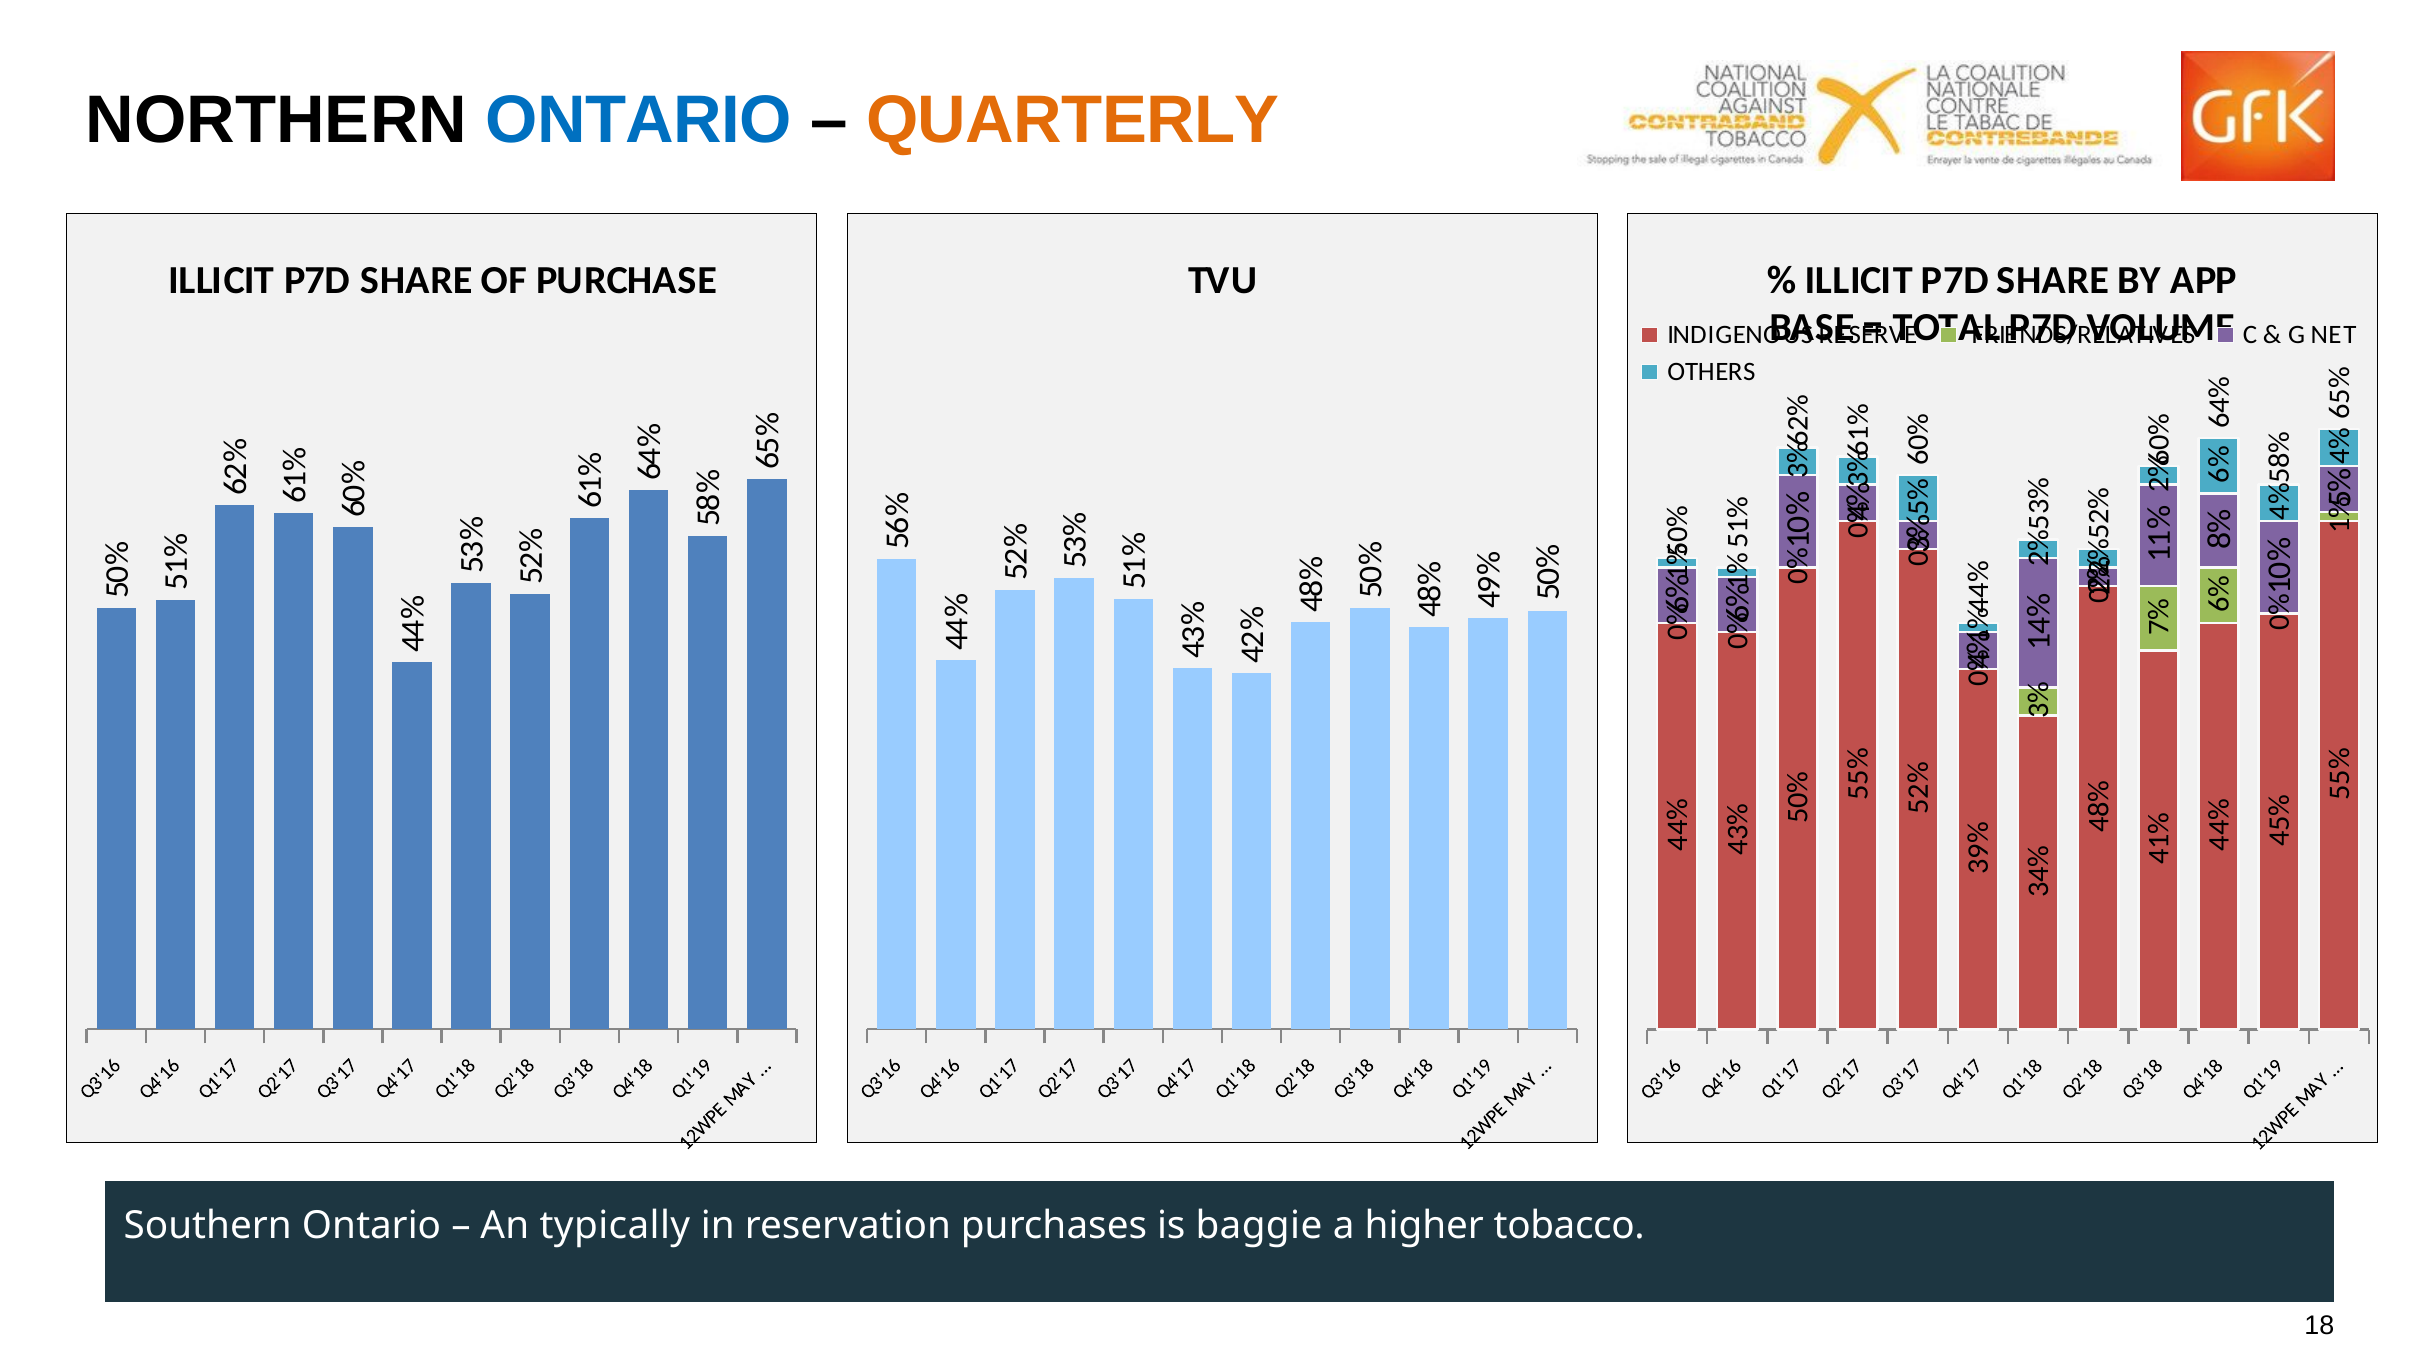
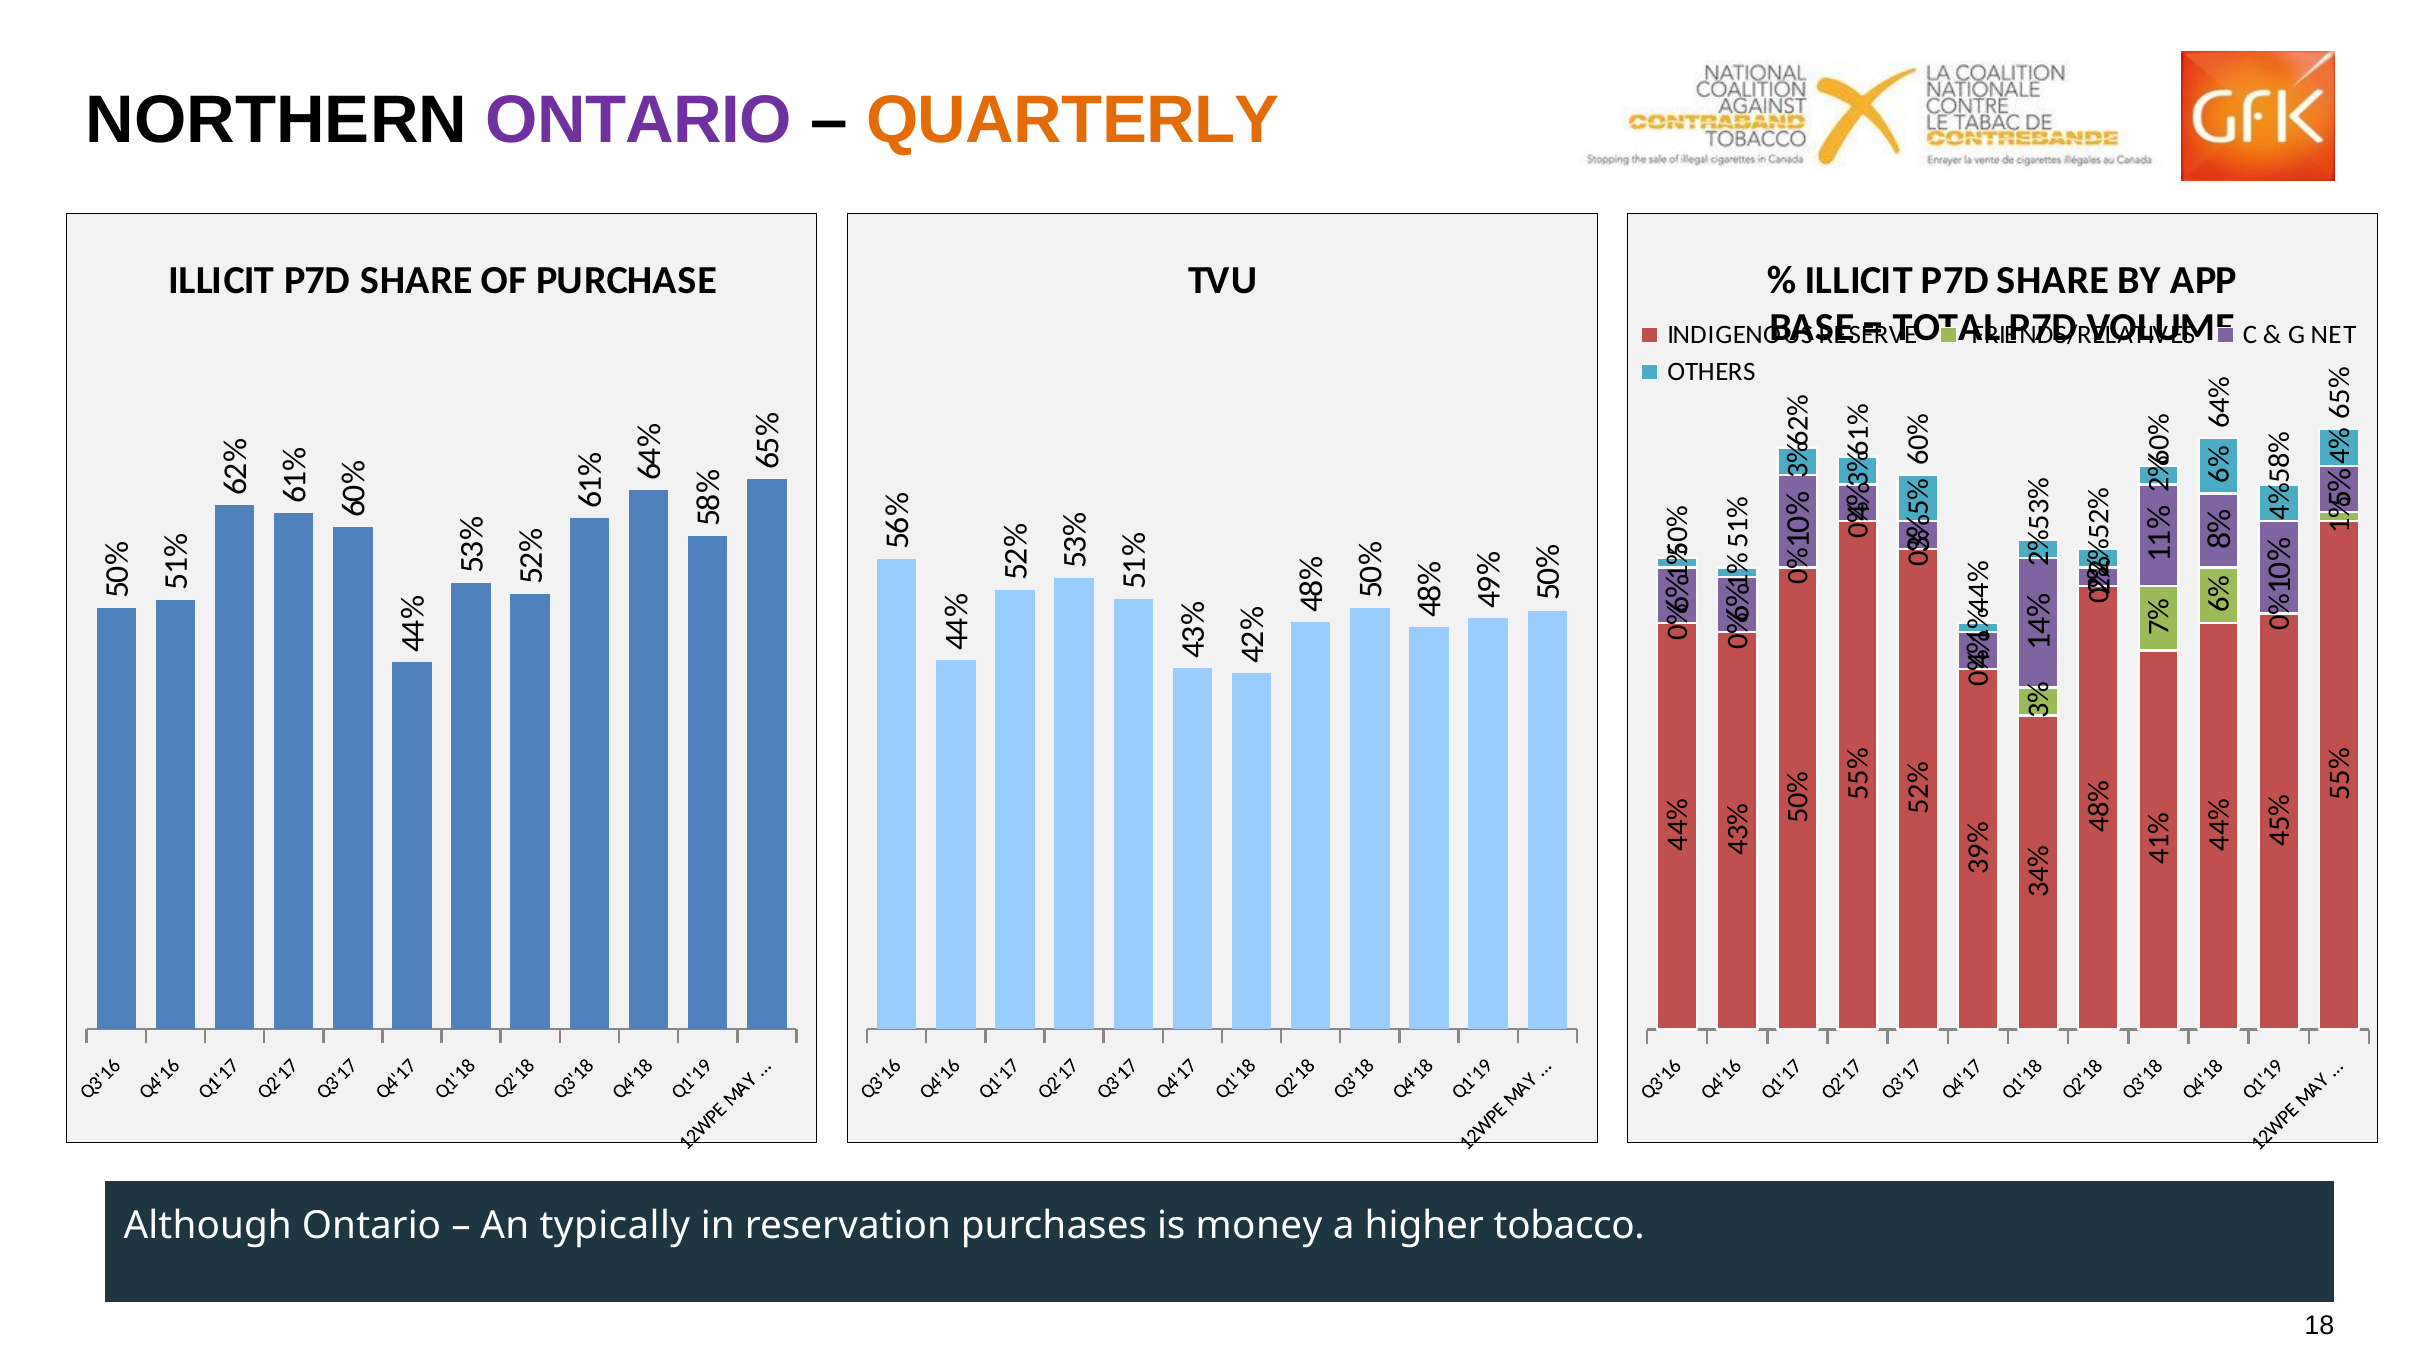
ONTARIO at (639, 121) colour: blue -> purple
Southern: Southern -> Although
baggie: baggie -> money
